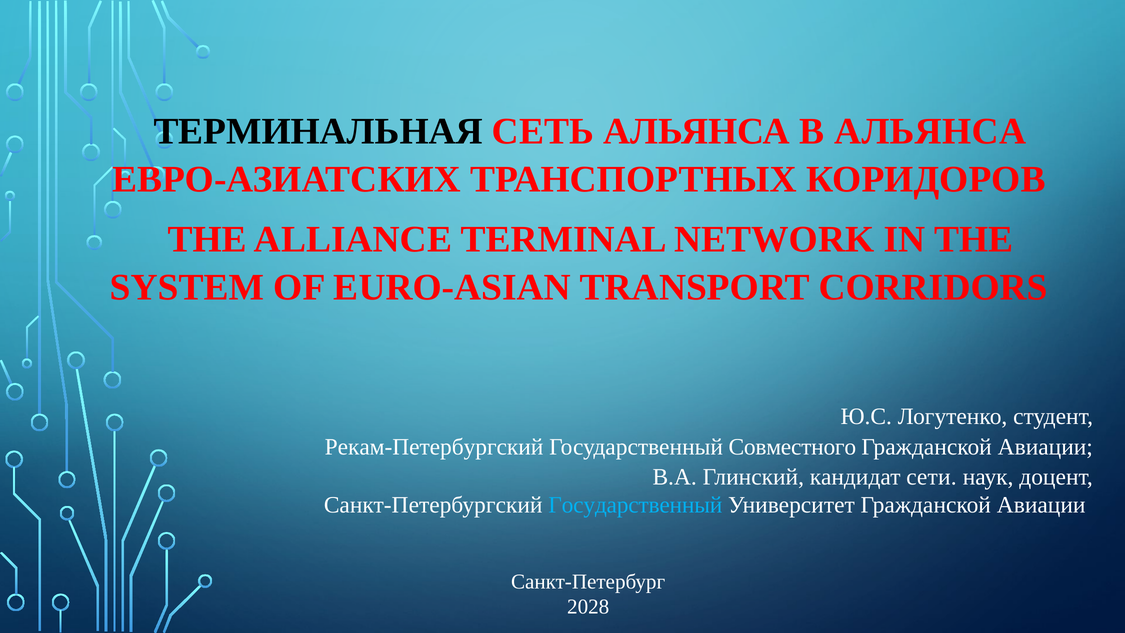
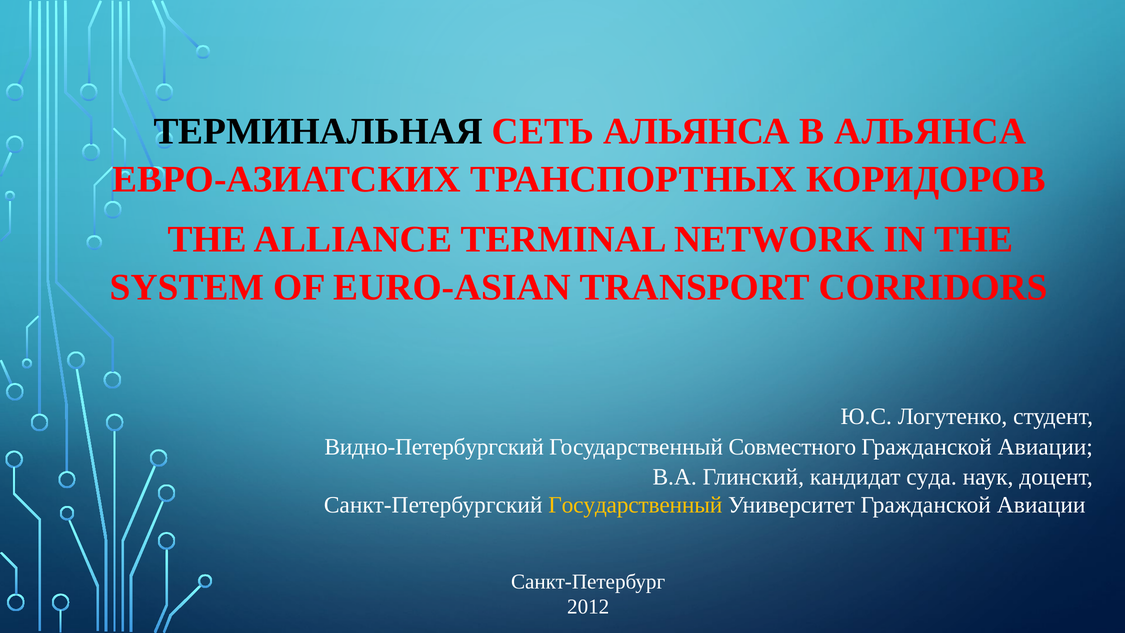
Рекам-Петербургский: Рекам-Петербургский -> Видно-Петербургский
сети: сети -> суда
Государственный at (635, 505) colour: light blue -> yellow
2028: 2028 -> 2012
